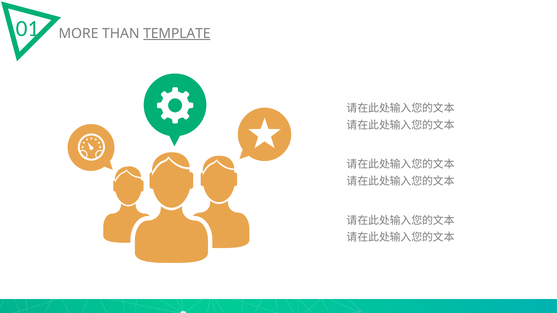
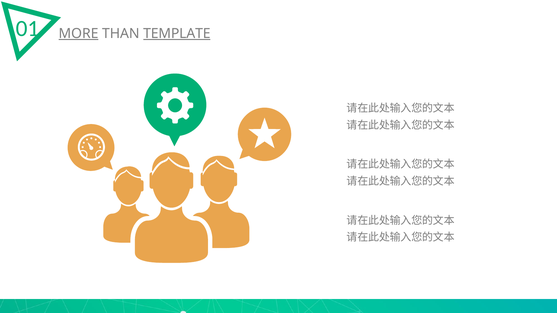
MORE underline: none -> present
